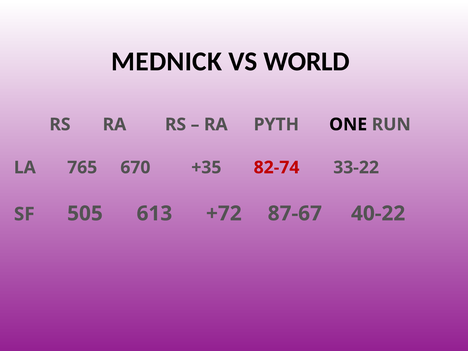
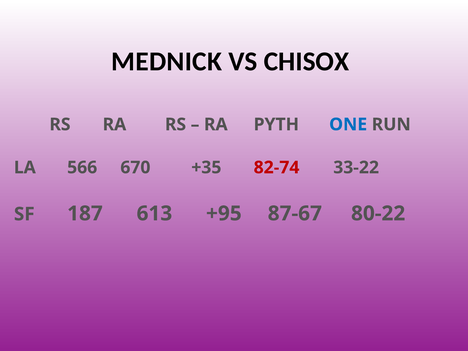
WORLD: WORLD -> CHISOX
ONE colour: black -> blue
765: 765 -> 566
505: 505 -> 187
+72: +72 -> +95
40-22: 40-22 -> 80-22
